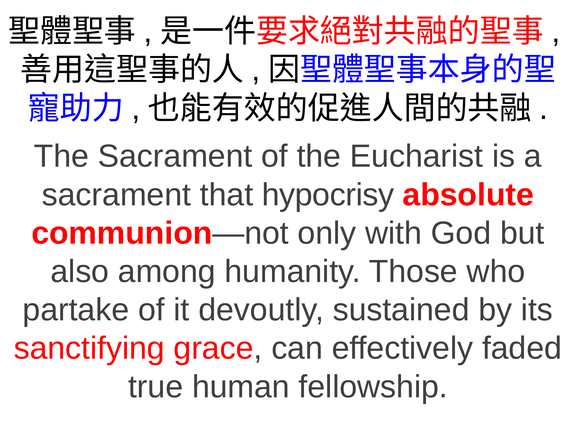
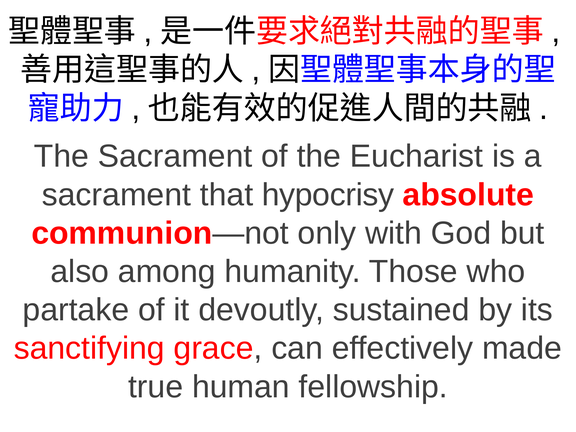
faded: faded -> made
